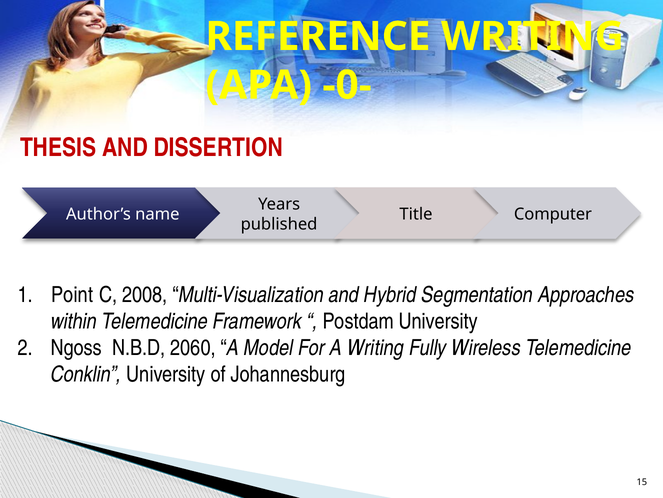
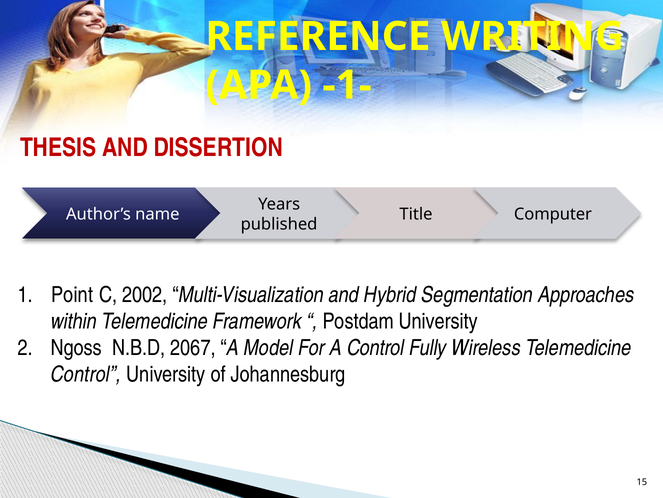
-0-: -0- -> -1-
2008: 2008 -> 2002
2060: 2060 -> 2067
A Writing: Writing -> Control
Conklin at (86, 374): Conklin -> Control
